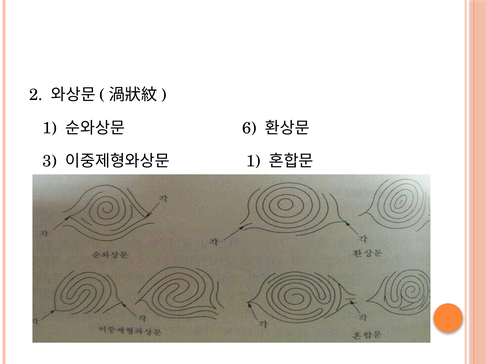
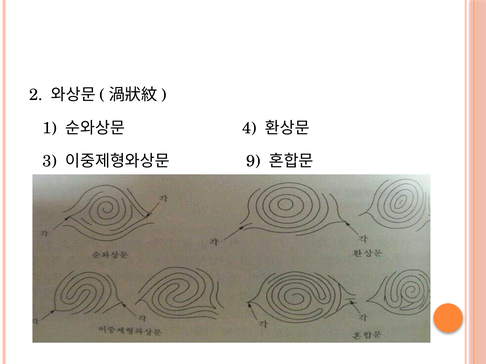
6: 6 -> 4
1 at (253, 162): 1 -> 9
